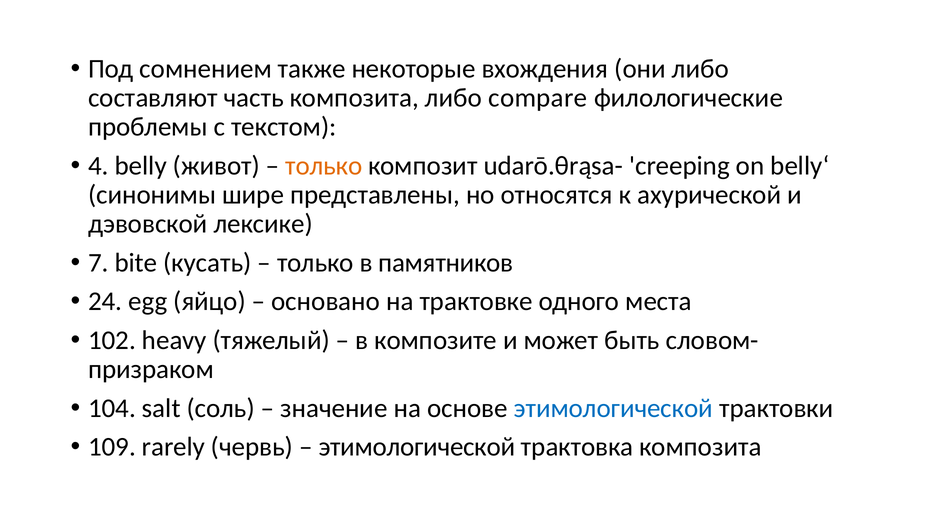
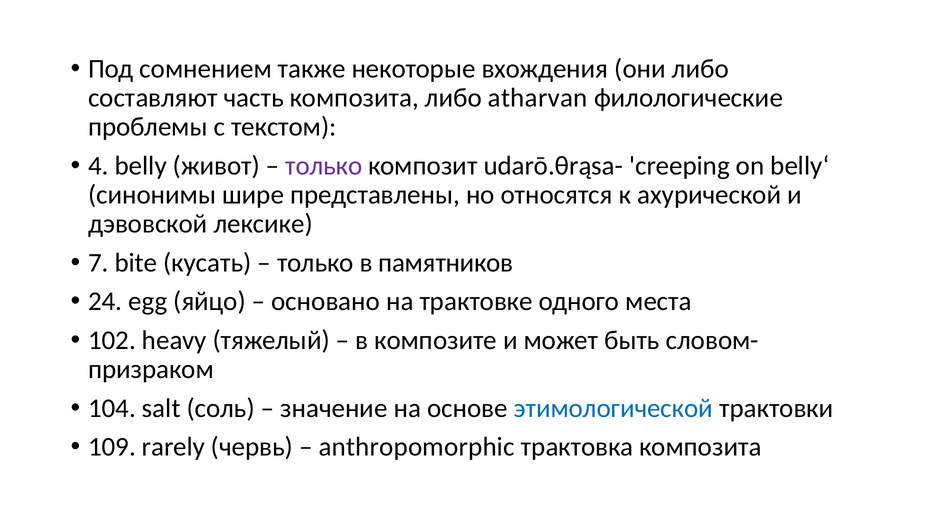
compare: compare -> atharvan
только at (324, 166) colour: orange -> purple
этимологической at (417, 447): этимологической -> anthropomorphic
